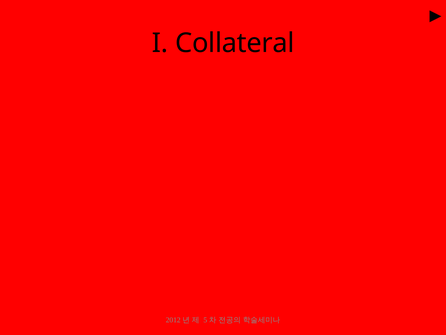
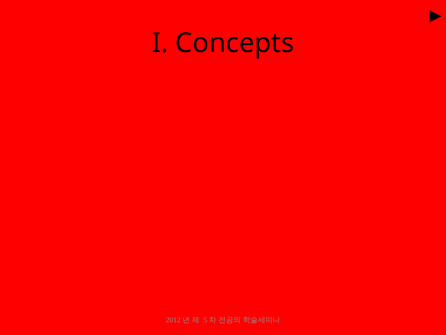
Collateral: Collateral -> Concepts
